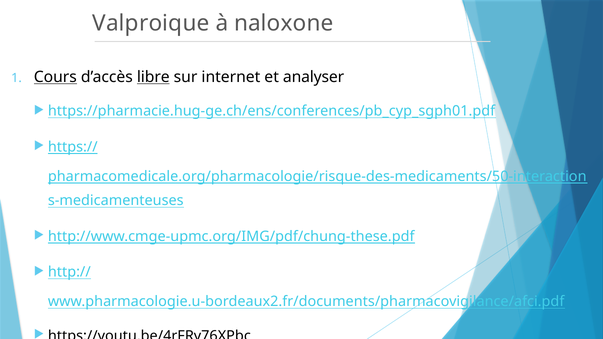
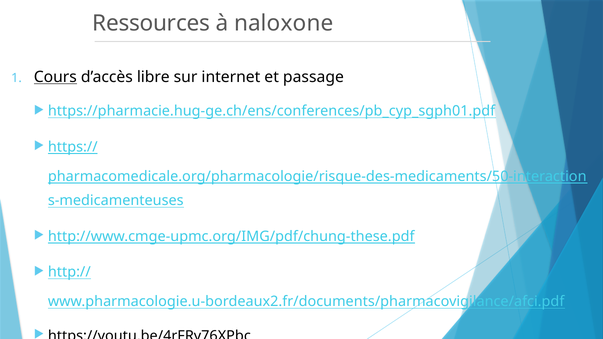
Valproique: Valproique -> Ressources
libre underline: present -> none
analyser: analyser -> passage
